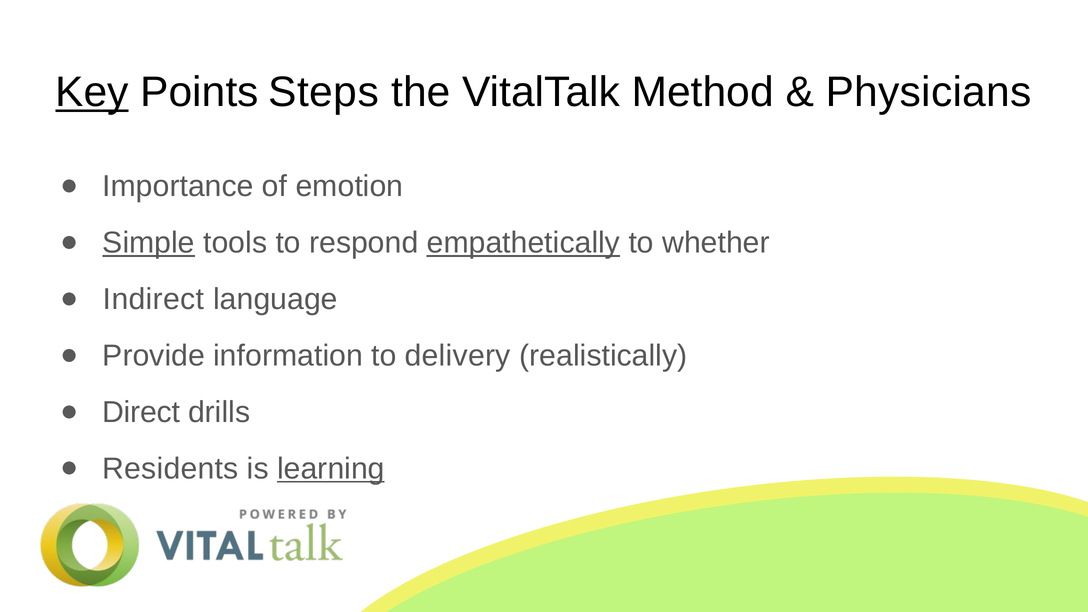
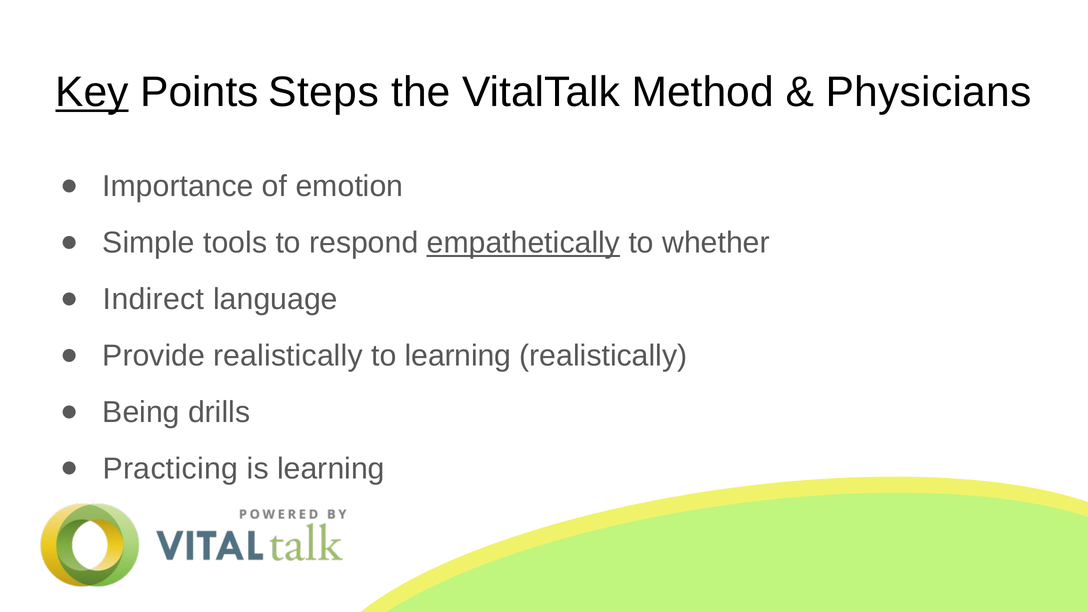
Simple underline: present -> none
Provide information: information -> realistically
to delivery: delivery -> learning
Direct: Direct -> Being
Residents: Residents -> Practicing
learning at (331, 469) underline: present -> none
